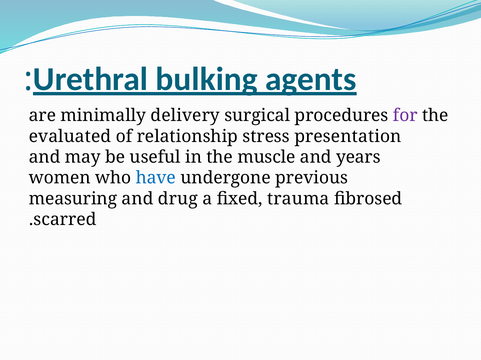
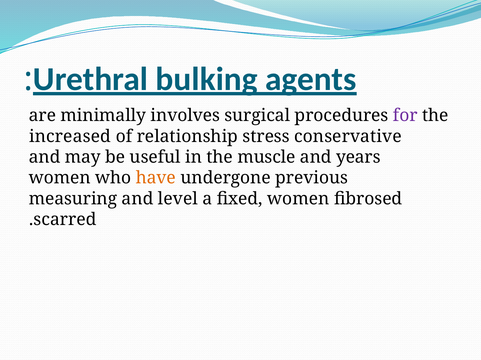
delivery: delivery -> involves
evaluated: evaluated -> increased
presentation: presentation -> conservative
have colour: blue -> orange
drug: drug -> level
fixed trauma: trauma -> women
